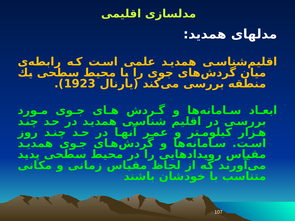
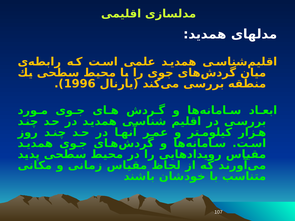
1923: 1923 -> 1996
